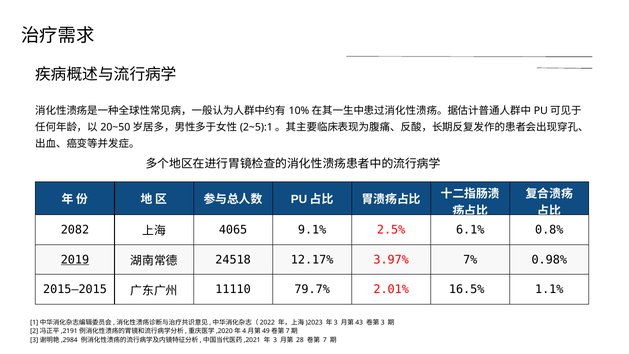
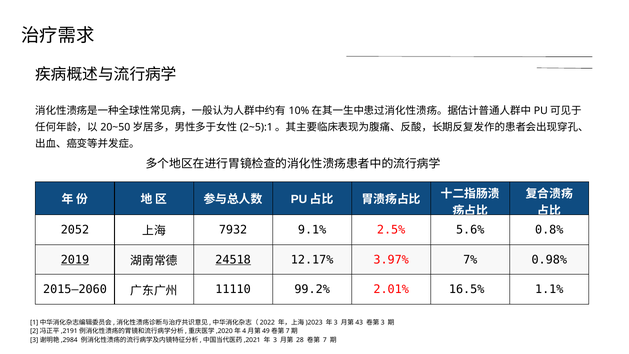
2082: 2082 -> 2052
4065: 4065 -> 7932
6.1%: 6.1% -> 5.6%
24518 underline: none -> present
2015—2015: 2015—2015 -> 2015—2060
79.7%: 79.7% -> 99.2%
